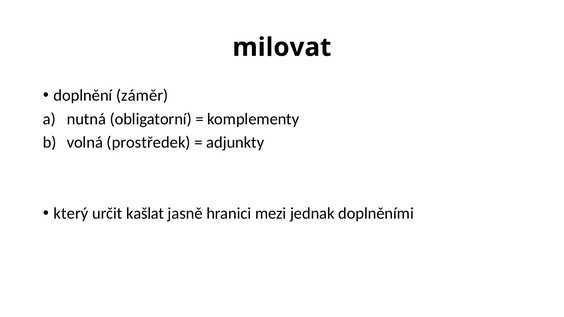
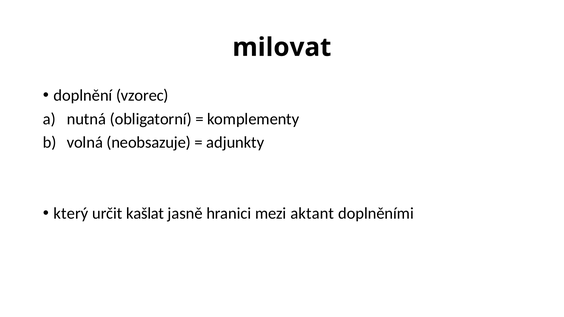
záměr: záměr -> vzorec
prostředek: prostředek -> neobsazuje
jednak: jednak -> aktant
